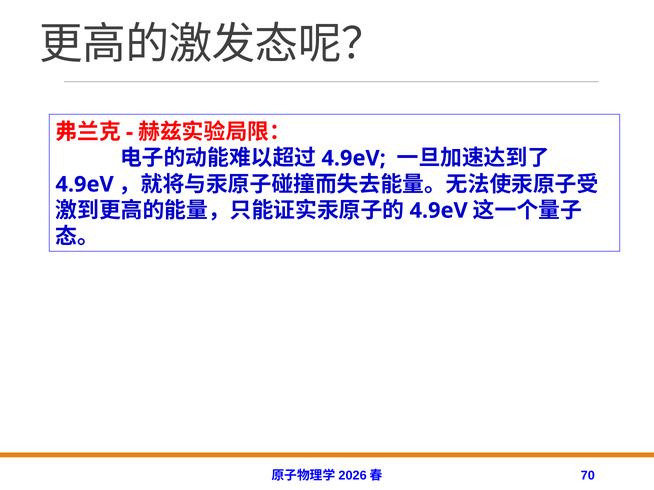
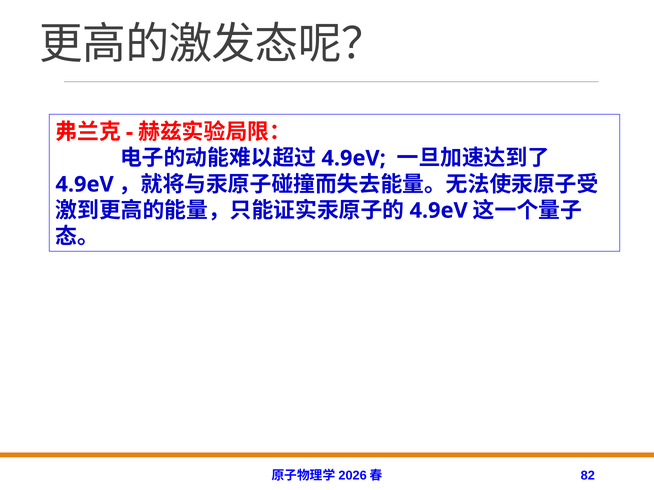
70: 70 -> 82
